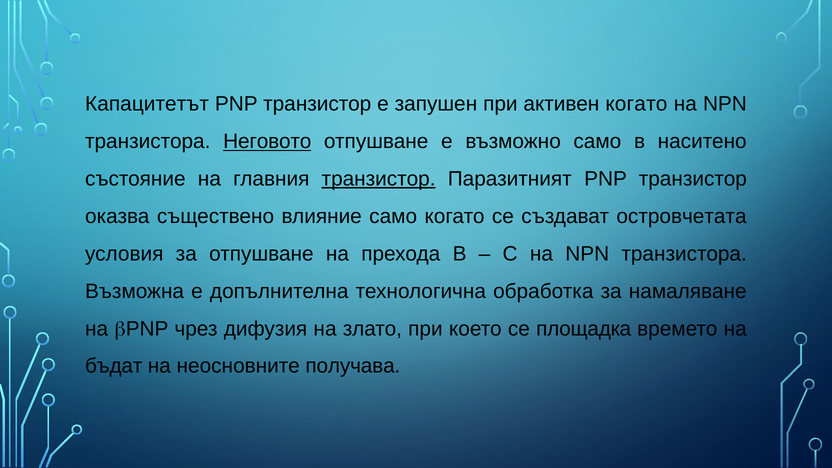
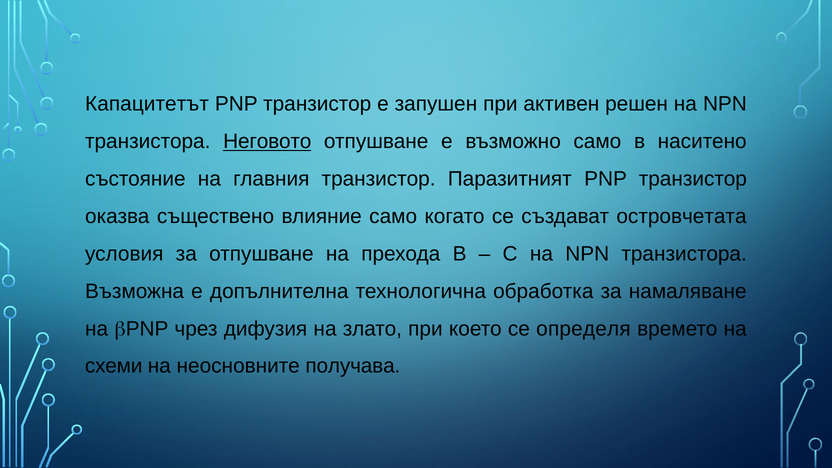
активен когато: когато -> решен
транзистор at (379, 179) underline: present -> none
площадка: площадка -> определя
бъдат: бъдат -> схеми
